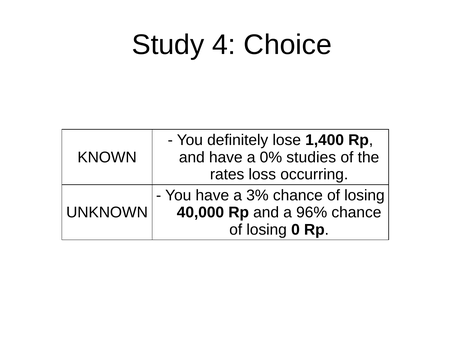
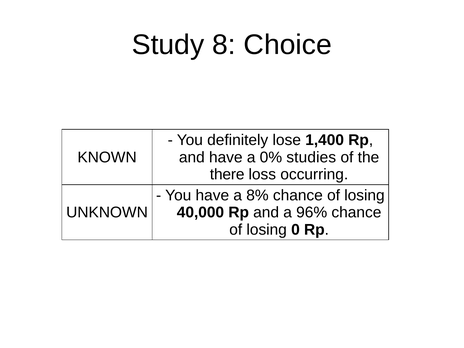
4: 4 -> 8
rates: rates -> there
3%: 3% -> 8%
